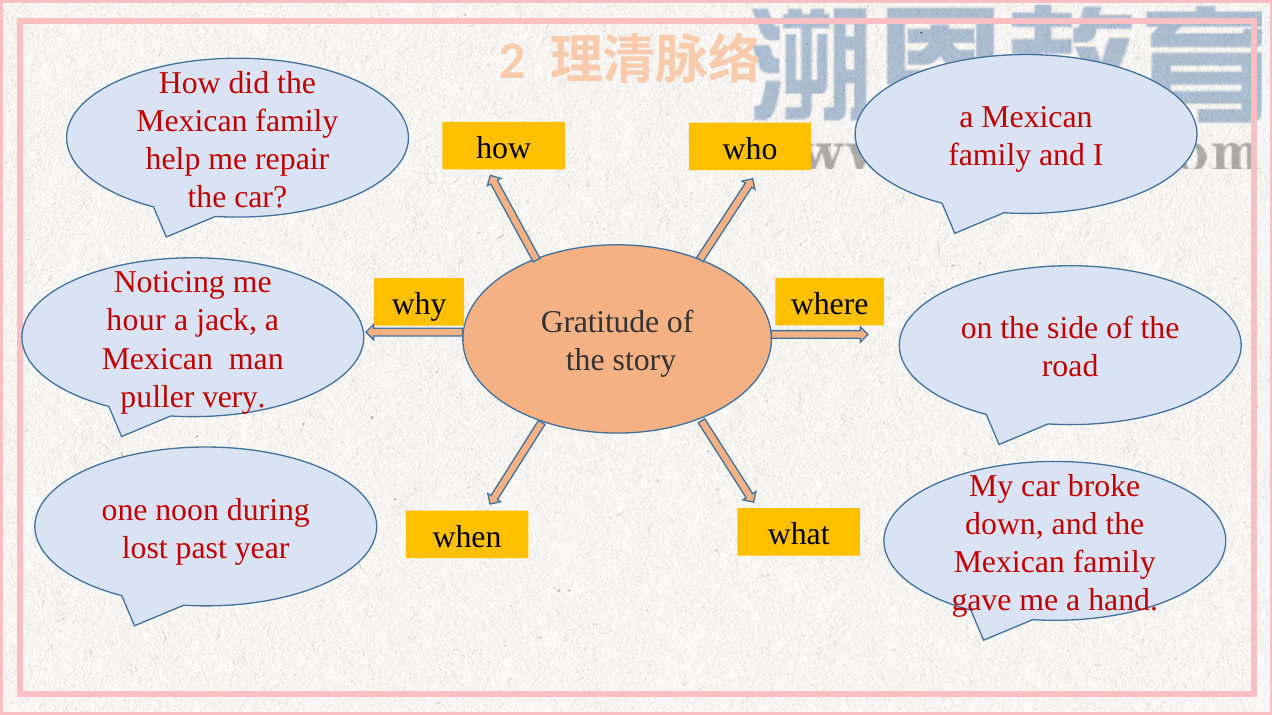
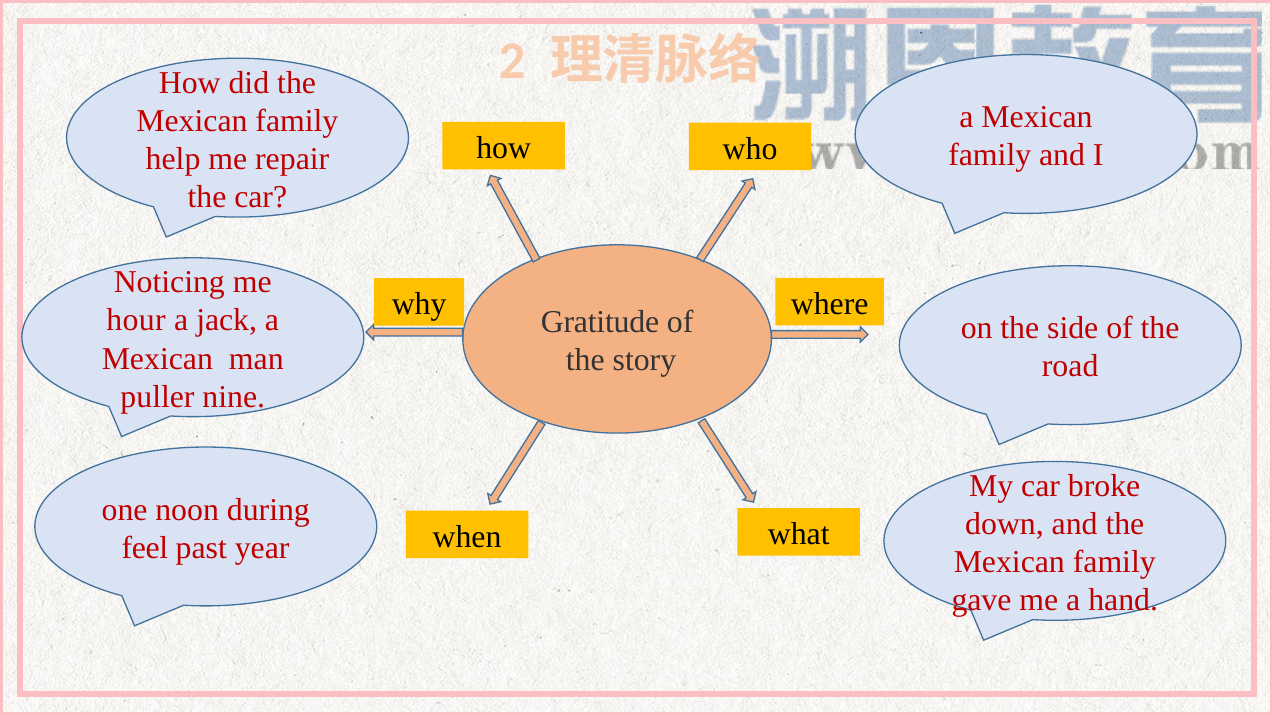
very: very -> nine
lost: lost -> feel
